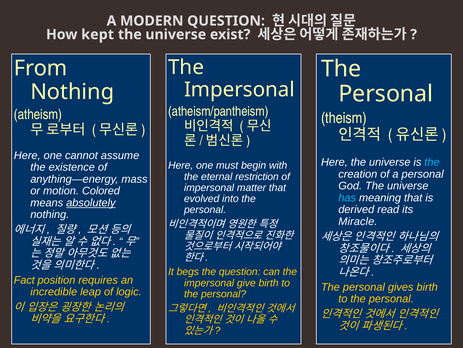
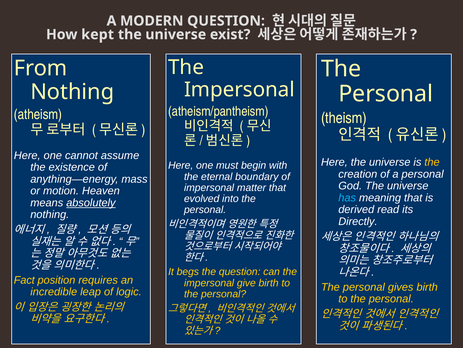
the at (432, 162) colour: light blue -> yellow
restriction: restriction -> boundary
Colored: Colored -> Heaven
Miracle: Miracle -> Directly
